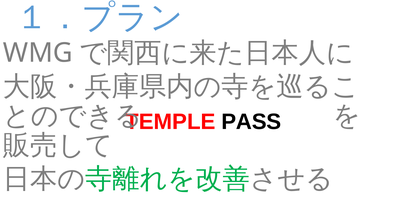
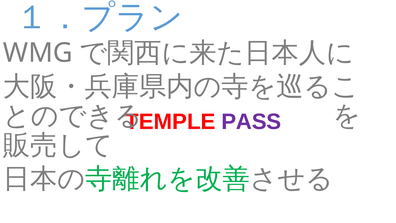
PASS colour: black -> purple
